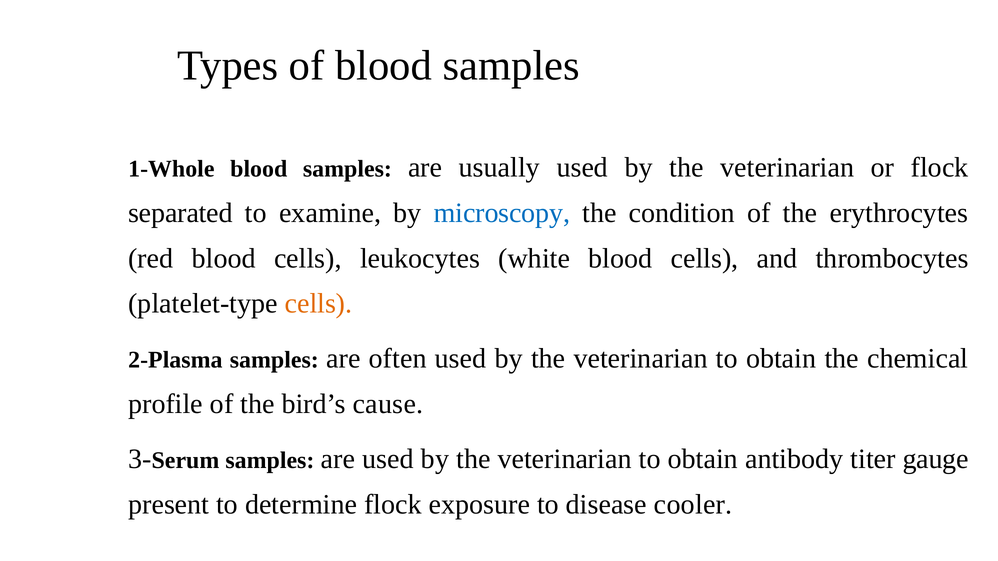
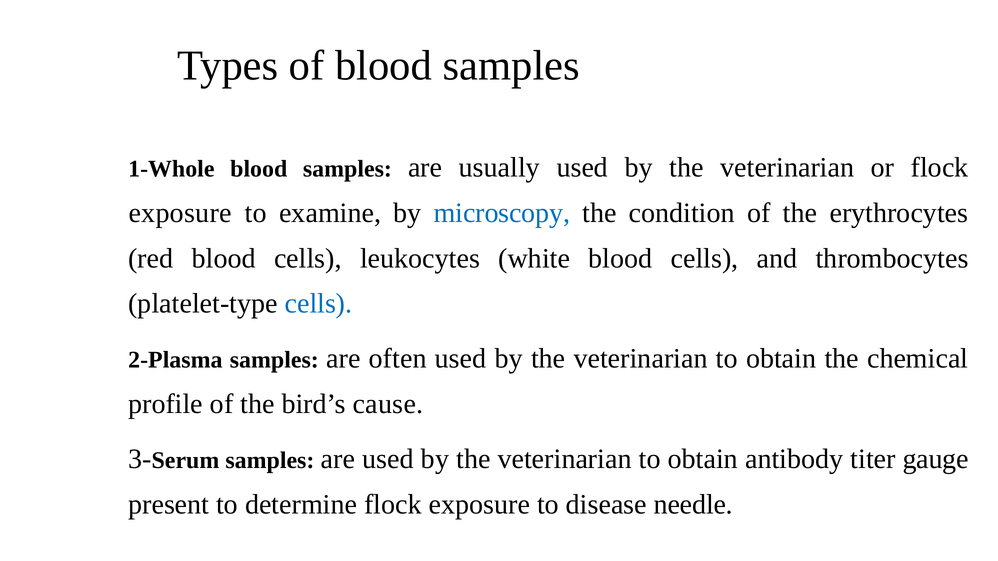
separated at (180, 213): separated -> exposure
cells at (318, 304) colour: orange -> blue
cooler: cooler -> needle
